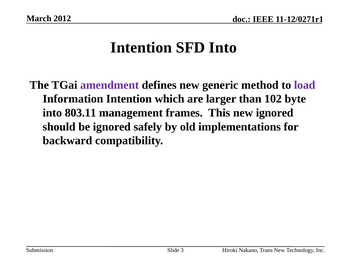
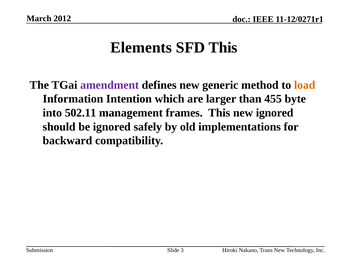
Intention at (141, 47): Intention -> Elements
SFD Into: Into -> This
load colour: purple -> orange
102: 102 -> 455
803.11: 803.11 -> 502.11
